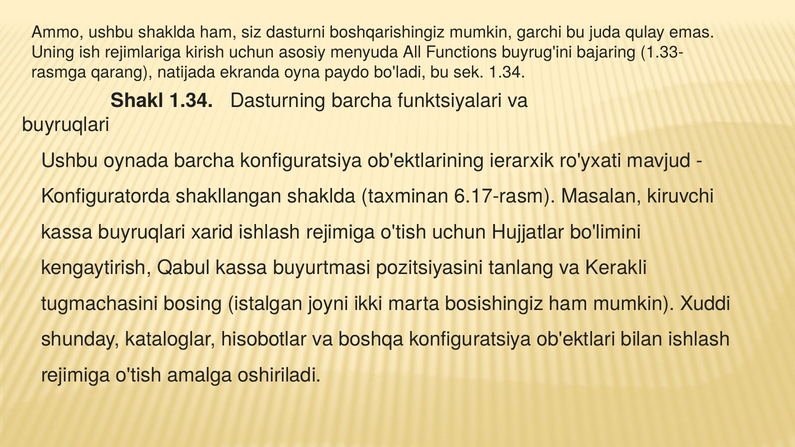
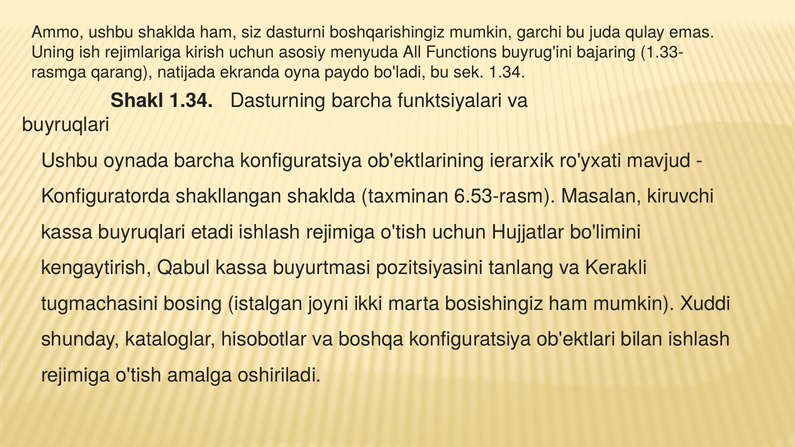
6.17-rasm: 6.17-rasm -> 6.53-rasm
xarid: xarid -> etadi
